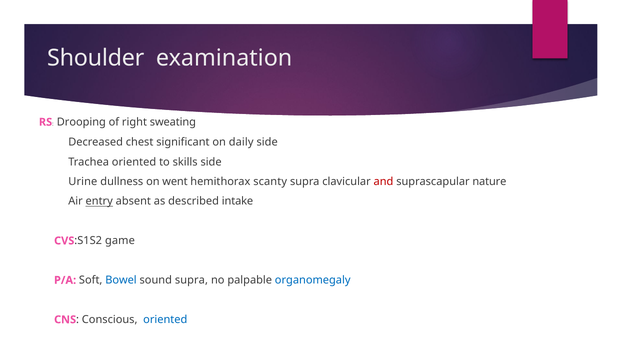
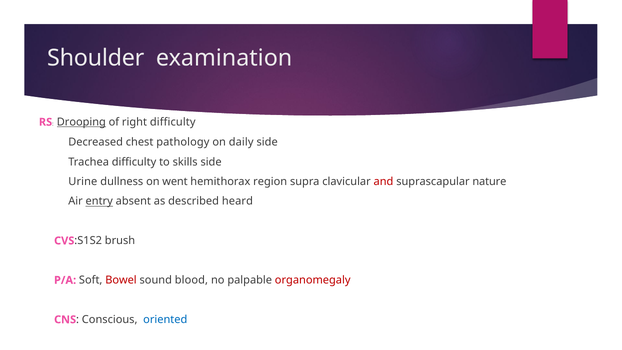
Drooping underline: none -> present
right sweating: sweating -> difficulty
significant: significant -> pathology
Trachea oriented: oriented -> difficulty
scanty: scanty -> region
intake: intake -> heard
game: game -> brush
Bowel colour: blue -> red
sound supra: supra -> blood
organomegaly colour: blue -> red
